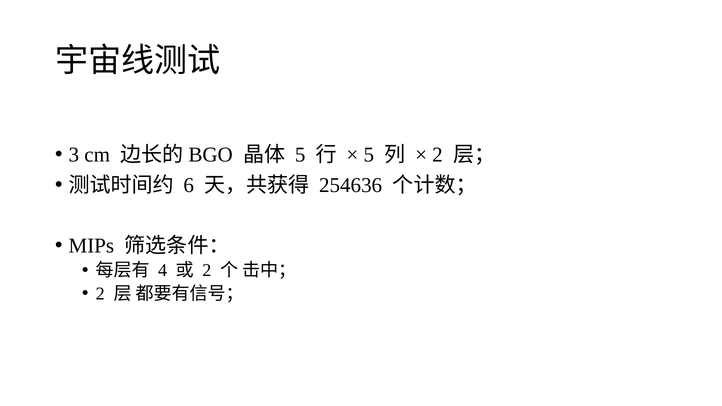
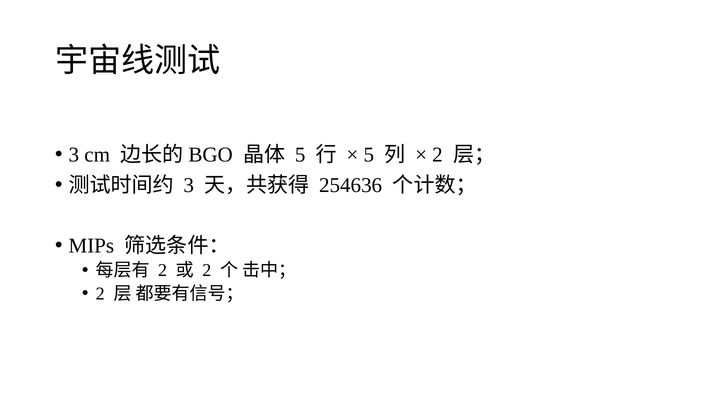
6 at (189, 185): 6 -> 3
4 at (163, 271): 4 -> 2
